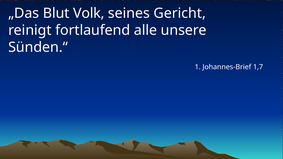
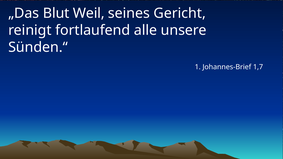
Volk: Volk -> Weil
